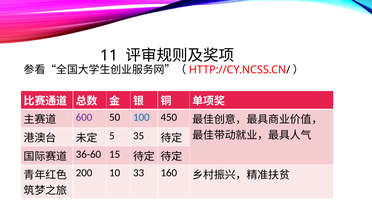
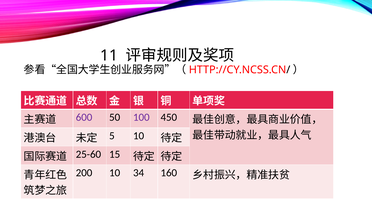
100 colour: blue -> purple
5 35: 35 -> 10
36-60: 36-60 -> 25-60
33: 33 -> 34
